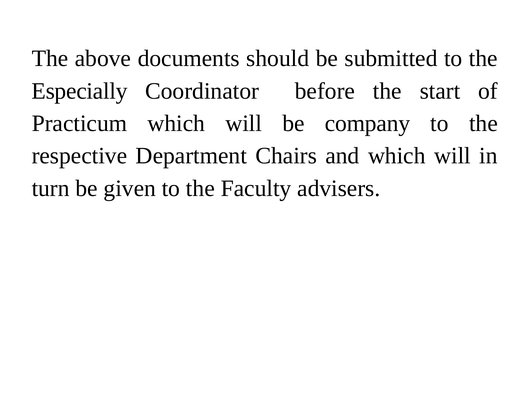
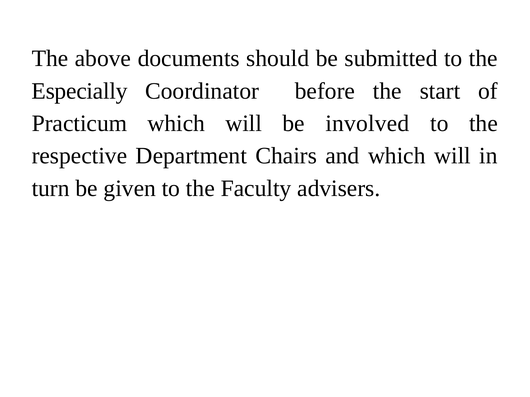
company: company -> involved
